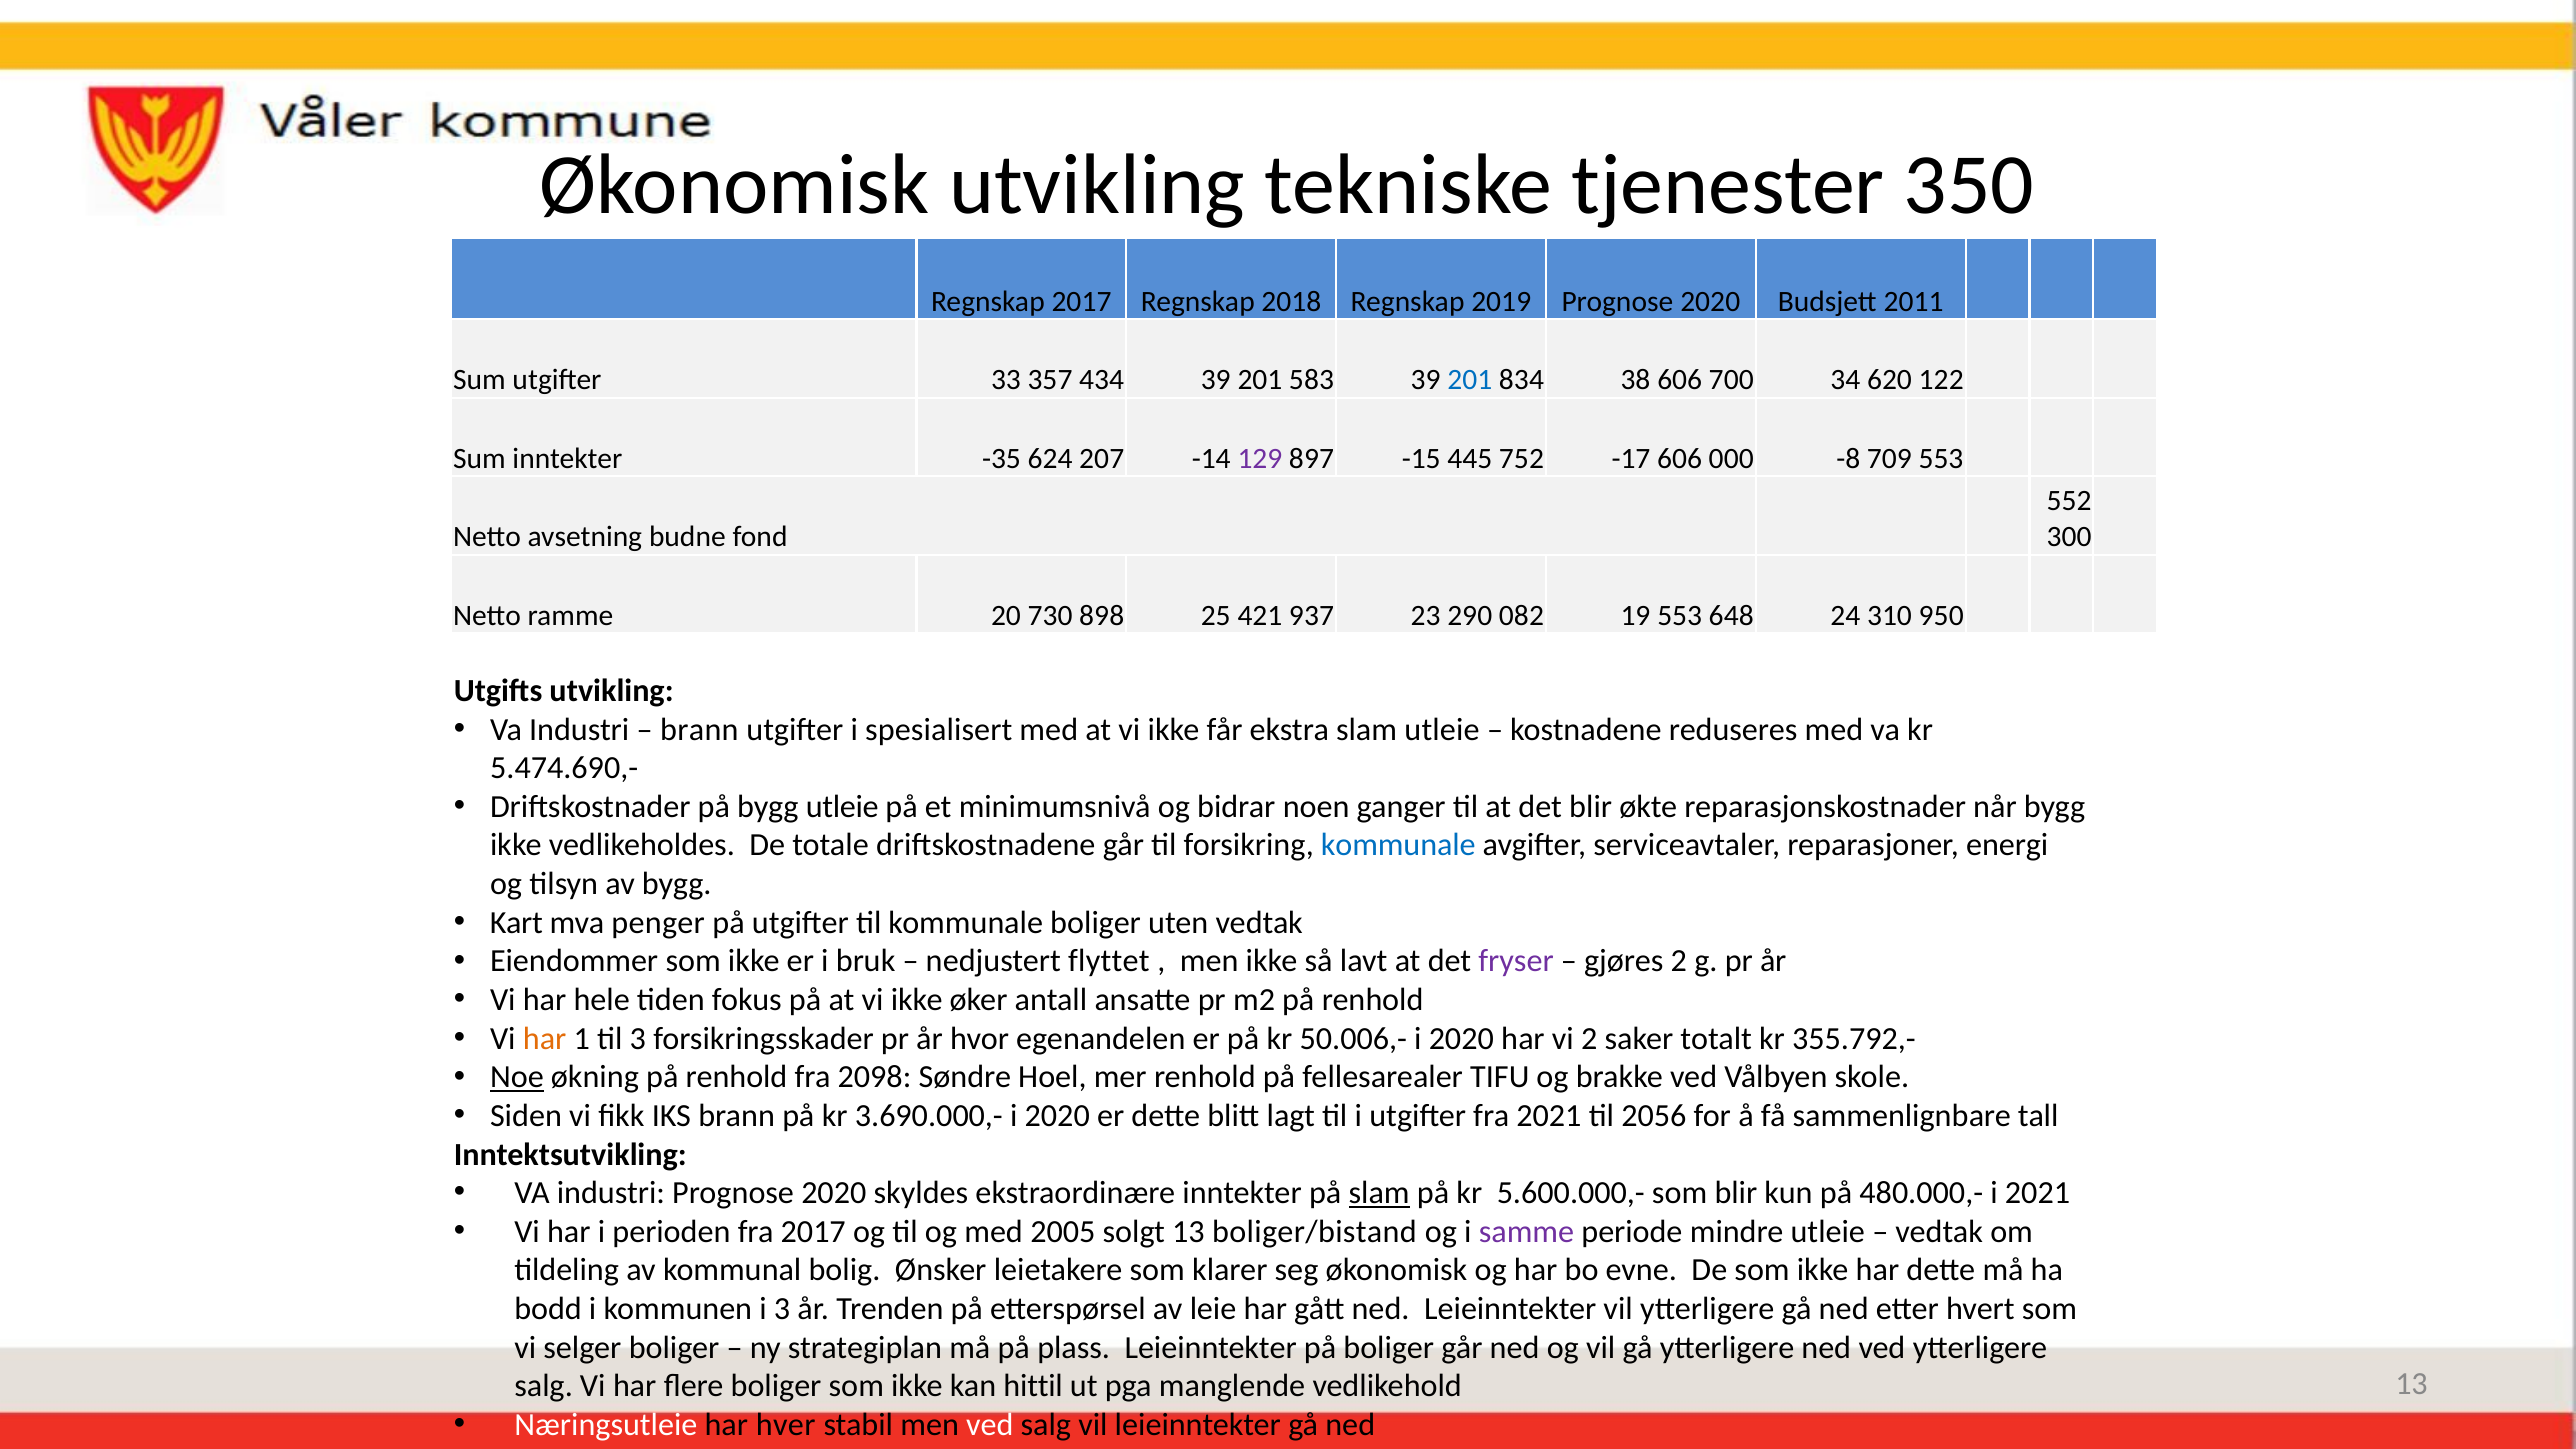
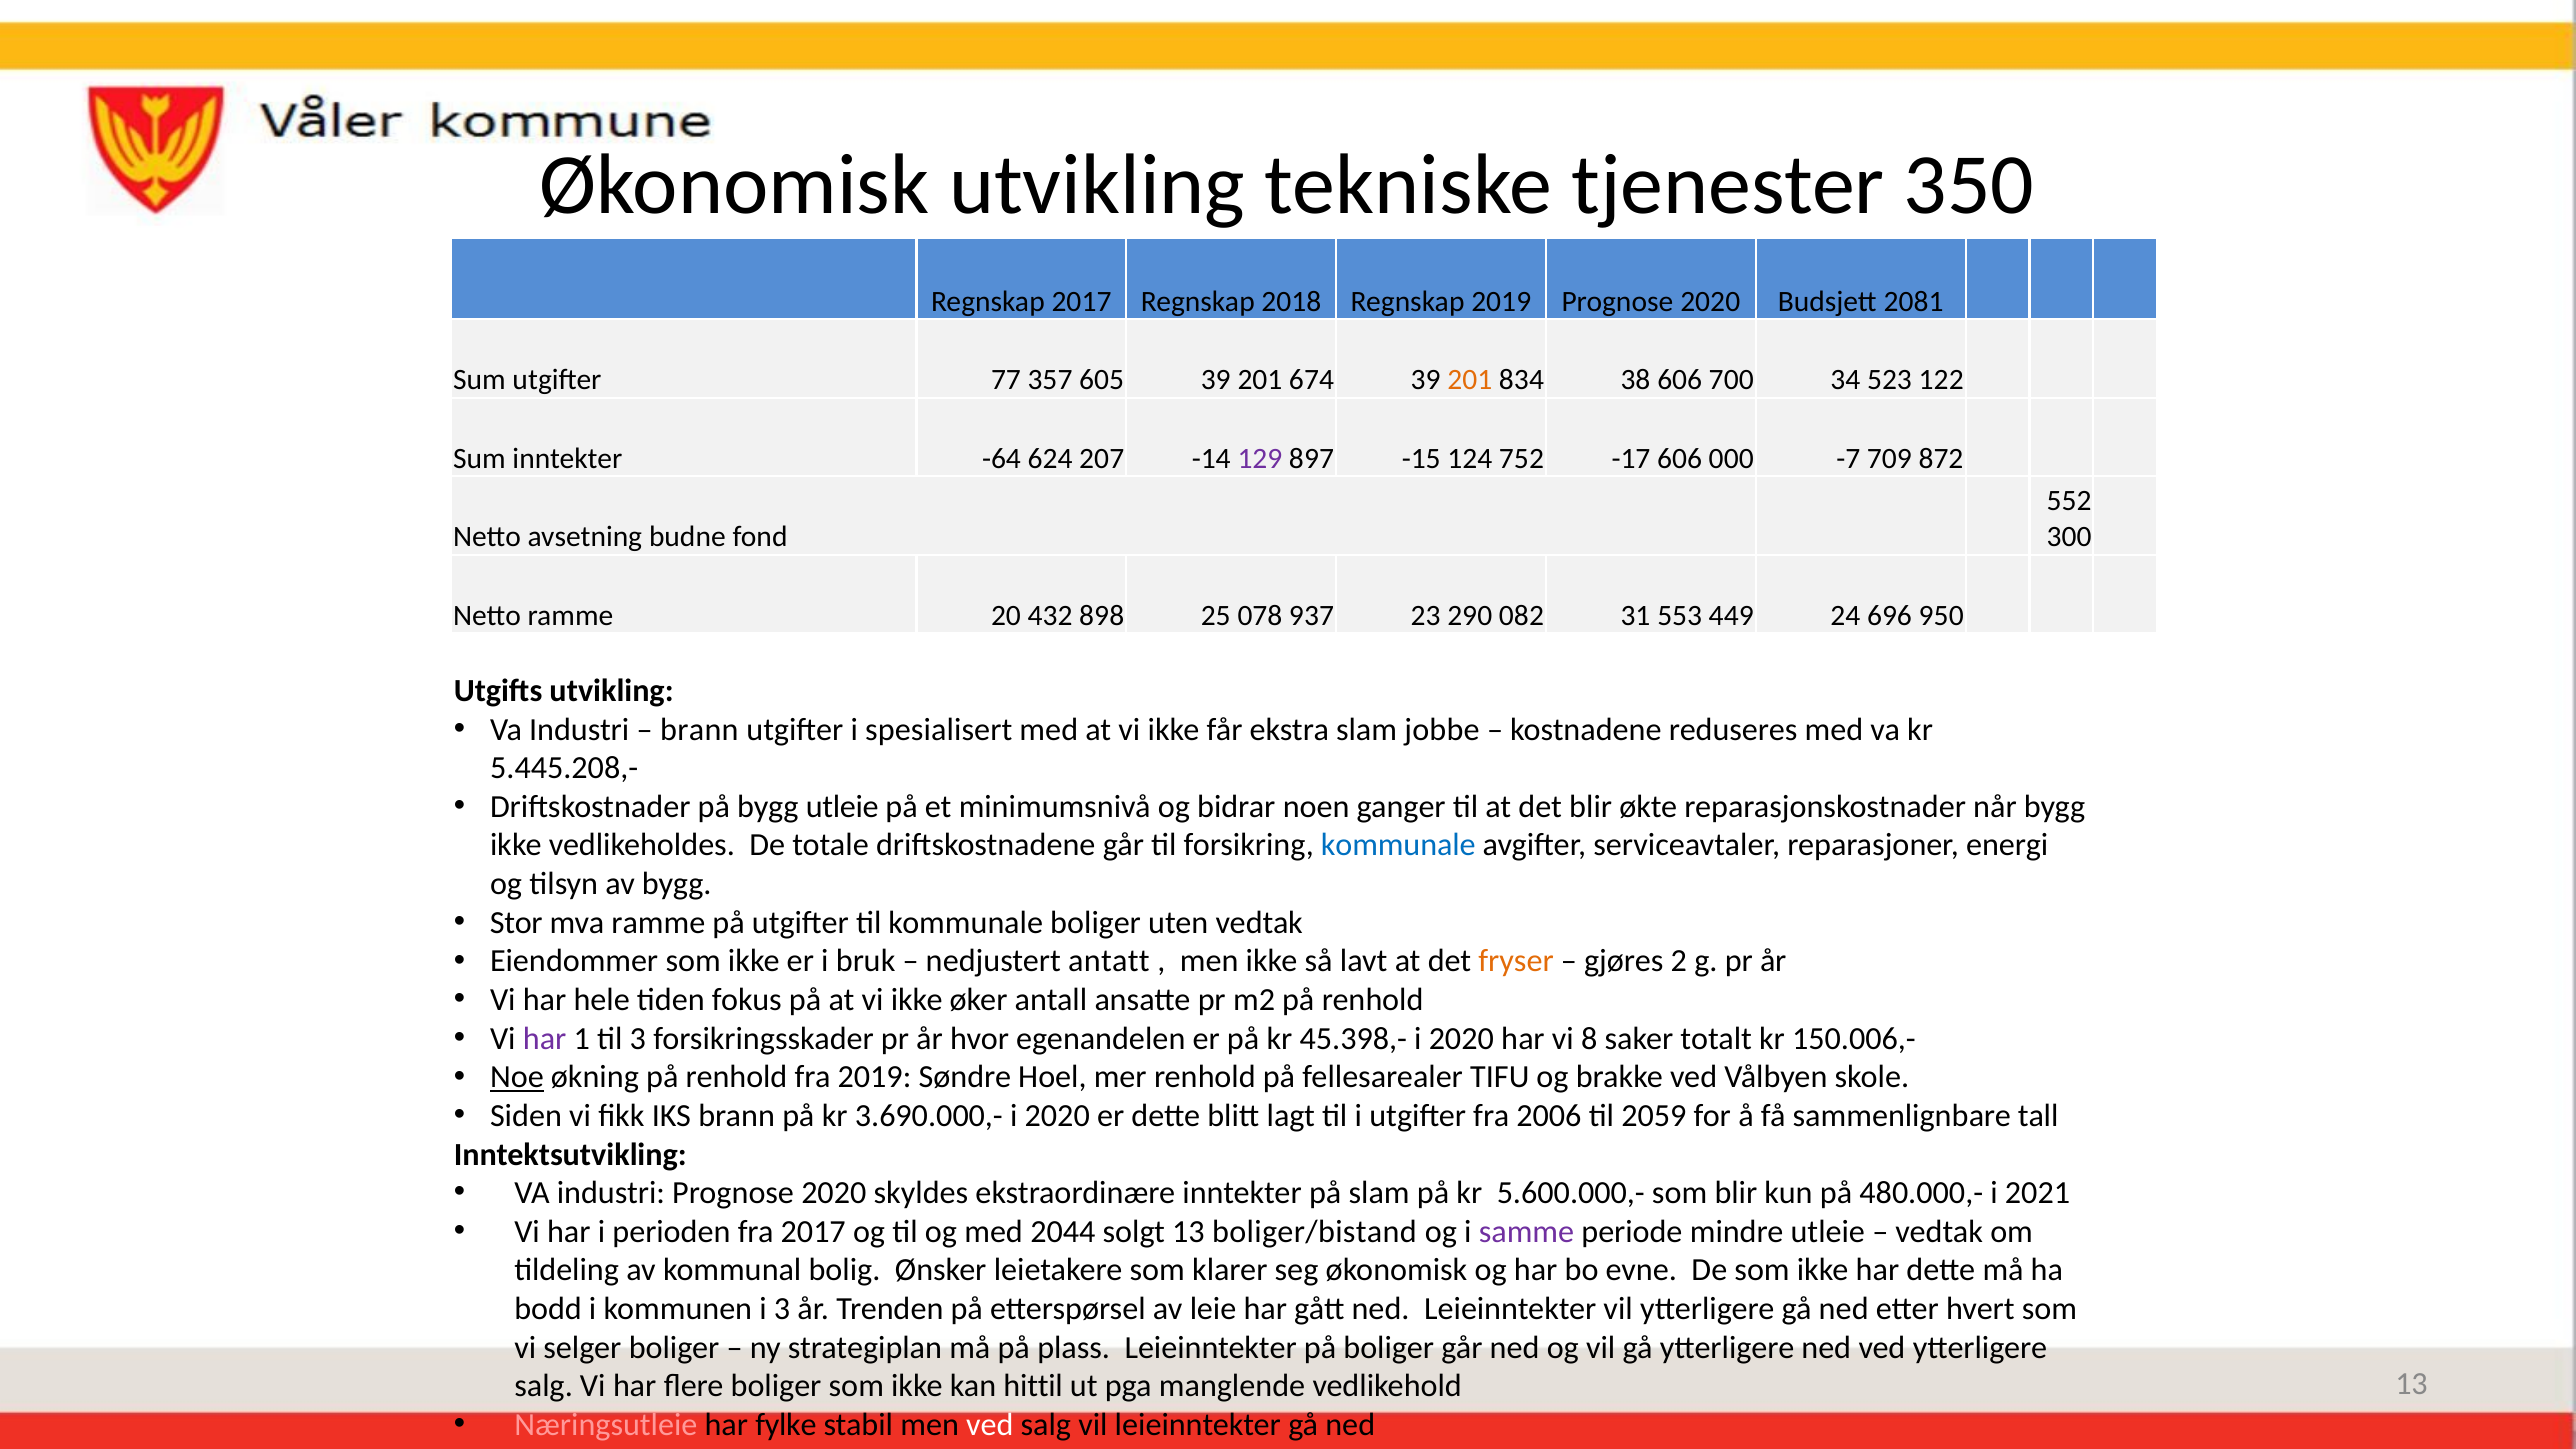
2011: 2011 -> 2081
33: 33 -> 77
434: 434 -> 605
583: 583 -> 674
201 at (1470, 380) colour: blue -> orange
620: 620 -> 523
-35: -35 -> -64
445: 445 -> 124
-8: -8 -> -7
709 553: 553 -> 872
730: 730 -> 432
421: 421 -> 078
19: 19 -> 31
648: 648 -> 449
310: 310 -> 696
slam utleie: utleie -> jobbe
5.474.690,-: 5.474.690,- -> 5.445.208,-
Kart: Kart -> Stor
mva penger: penger -> ramme
flyttet: flyttet -> antatt
fryser colour: purple -> orange
har at (545, 1039) colour: orange -> purple
50.006,-: 50.006,- -> 45.398,-
vi 2: 2 -> 8
355.792,-: 355.792,- -> 150.006,-
fra 2098: 2098 -> 2019
fra 2021: 2021 -> 2006
2056: 2056 -> 2059
slam at (1379, 1193) underline: present -> none
2005: 2005 -> 2044
Næringsutleie colour: white -> pink
hver: hver -> fylke
